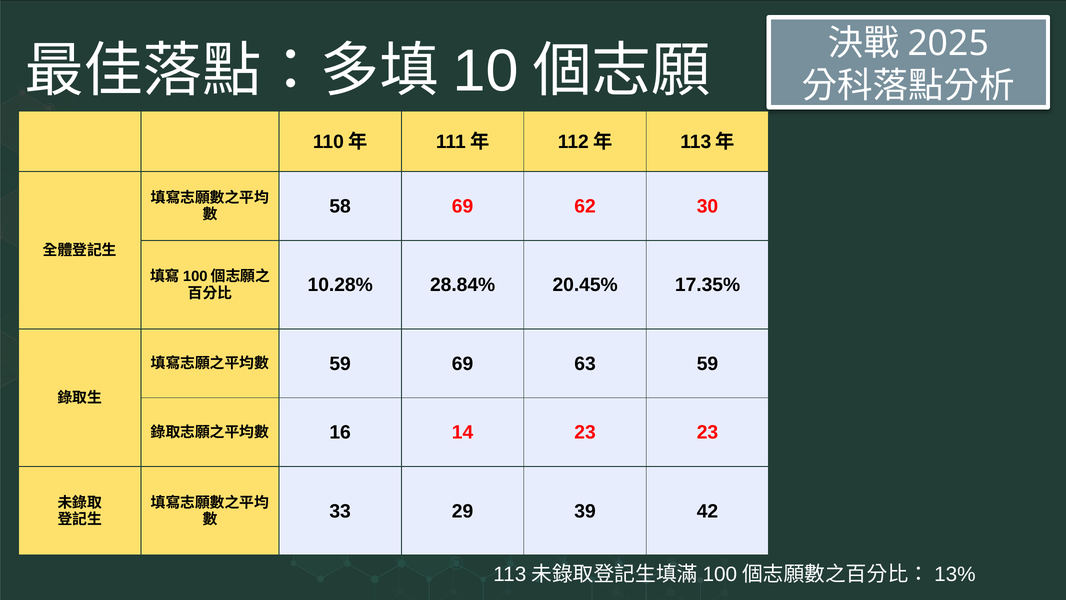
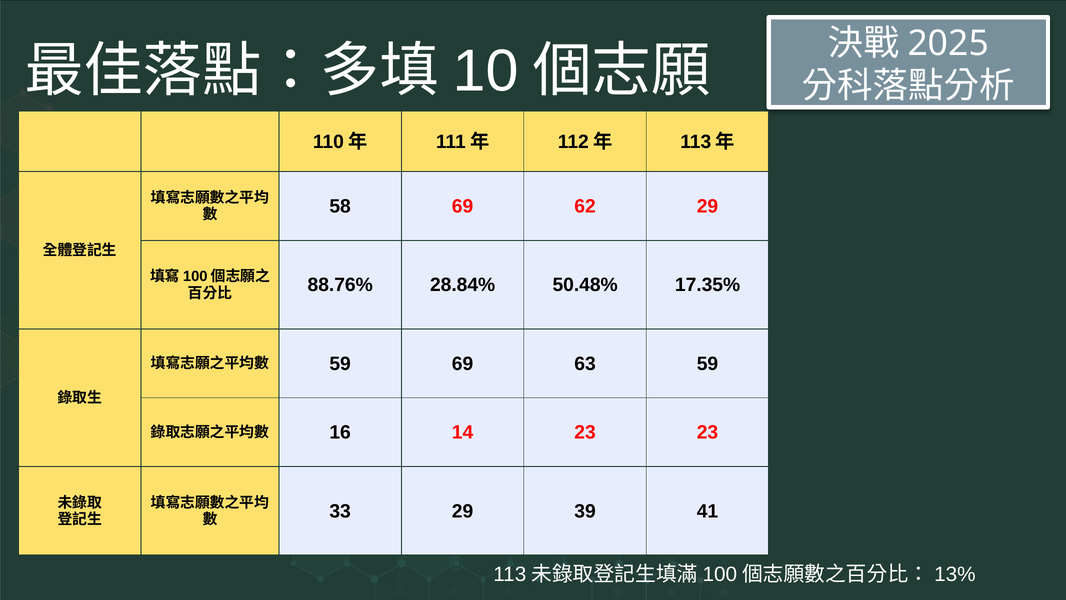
62 30: 30 -> 29
10.28%: 10.28% -> 88.76%
20.45%: 20.45% -> 50.48%
42: 42 -> 41
